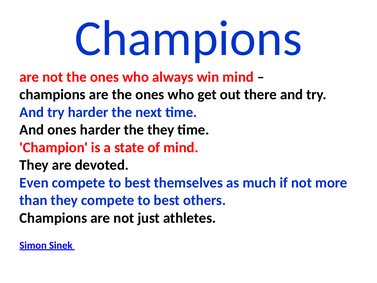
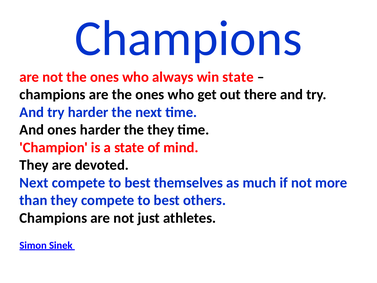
win mind: mind -> state
Even at (34, 183): Even -> Next
